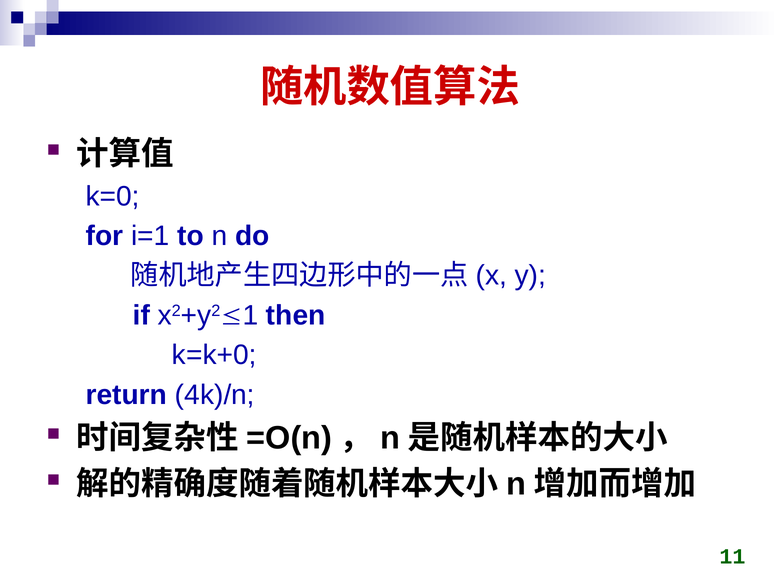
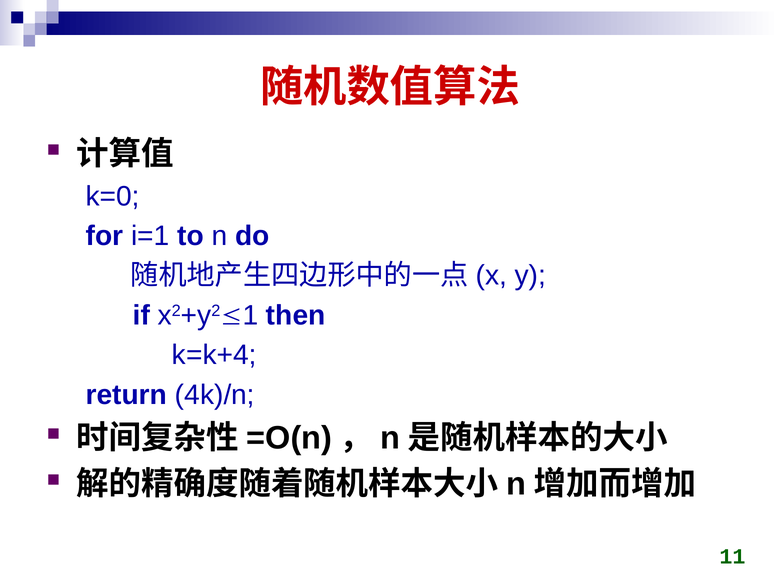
k=k+0: k=k+0 -> k=k+4
